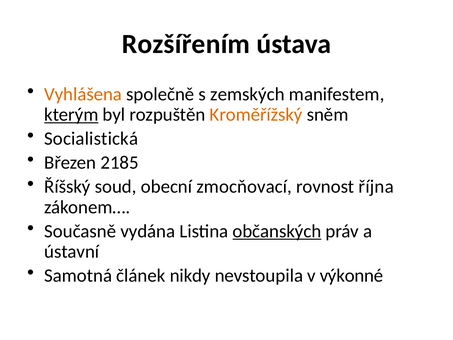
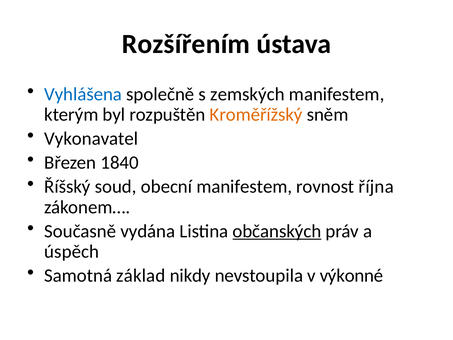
Vyhlášena colour: orange -> blue
kterým underline: present -> none
Socialistická: Socialistická -> Vykonavatel
2185: 2185 -> 1840
obecní zmocňovací: zmocňovací -> manifestem
ústavní: ústavní -> úspěch
článek: článek -> základ
